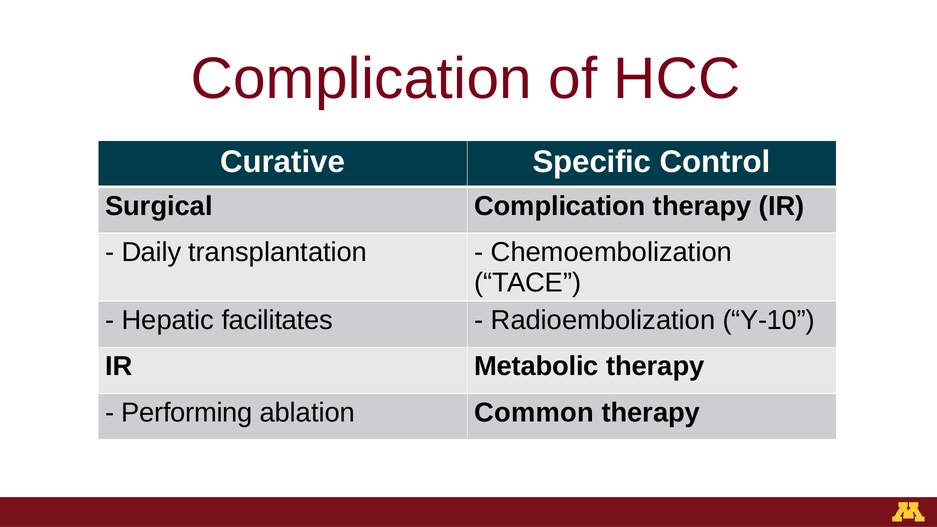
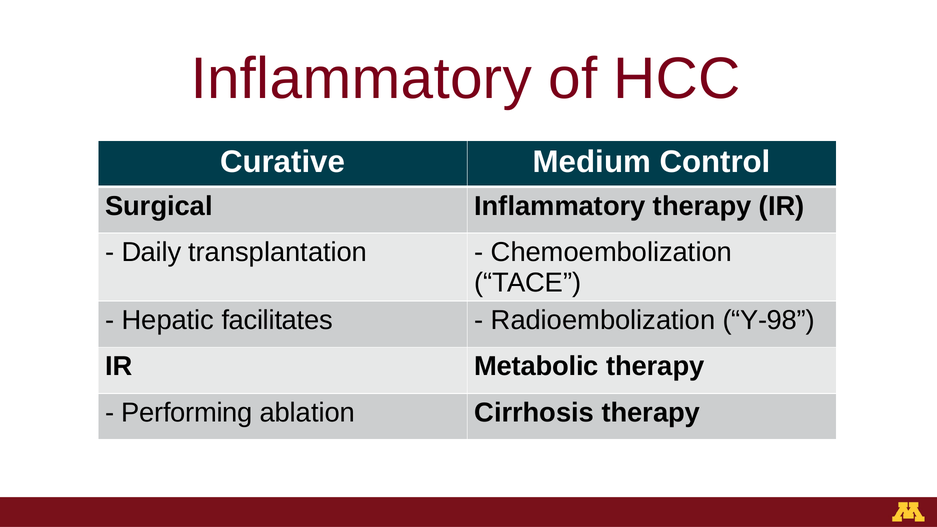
Complication at (361, 79): Complication -> Inflammatory
Specific: Specific -> Medium
Surgical Complication: Complication -> Inflammatory
Y-10: Y-10 -> Y-98
Common: Common -> Cirrhosis
